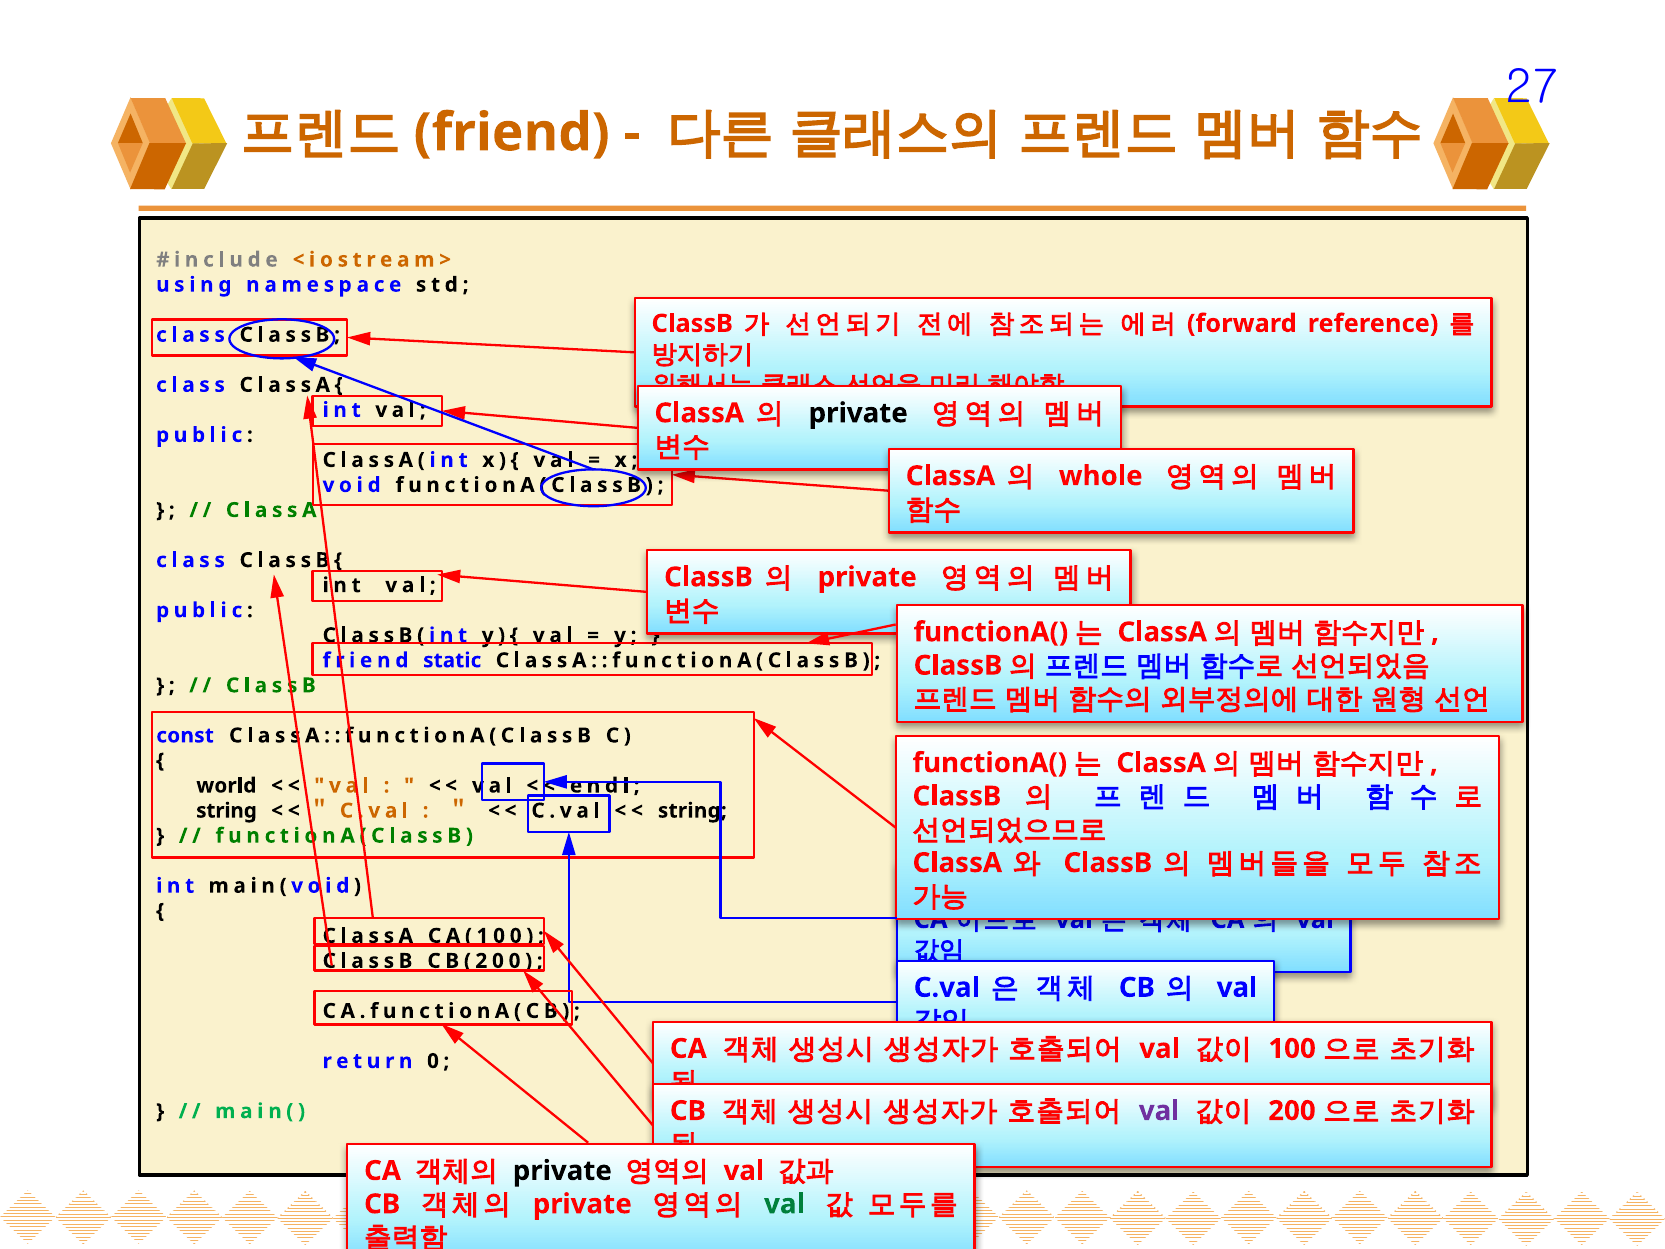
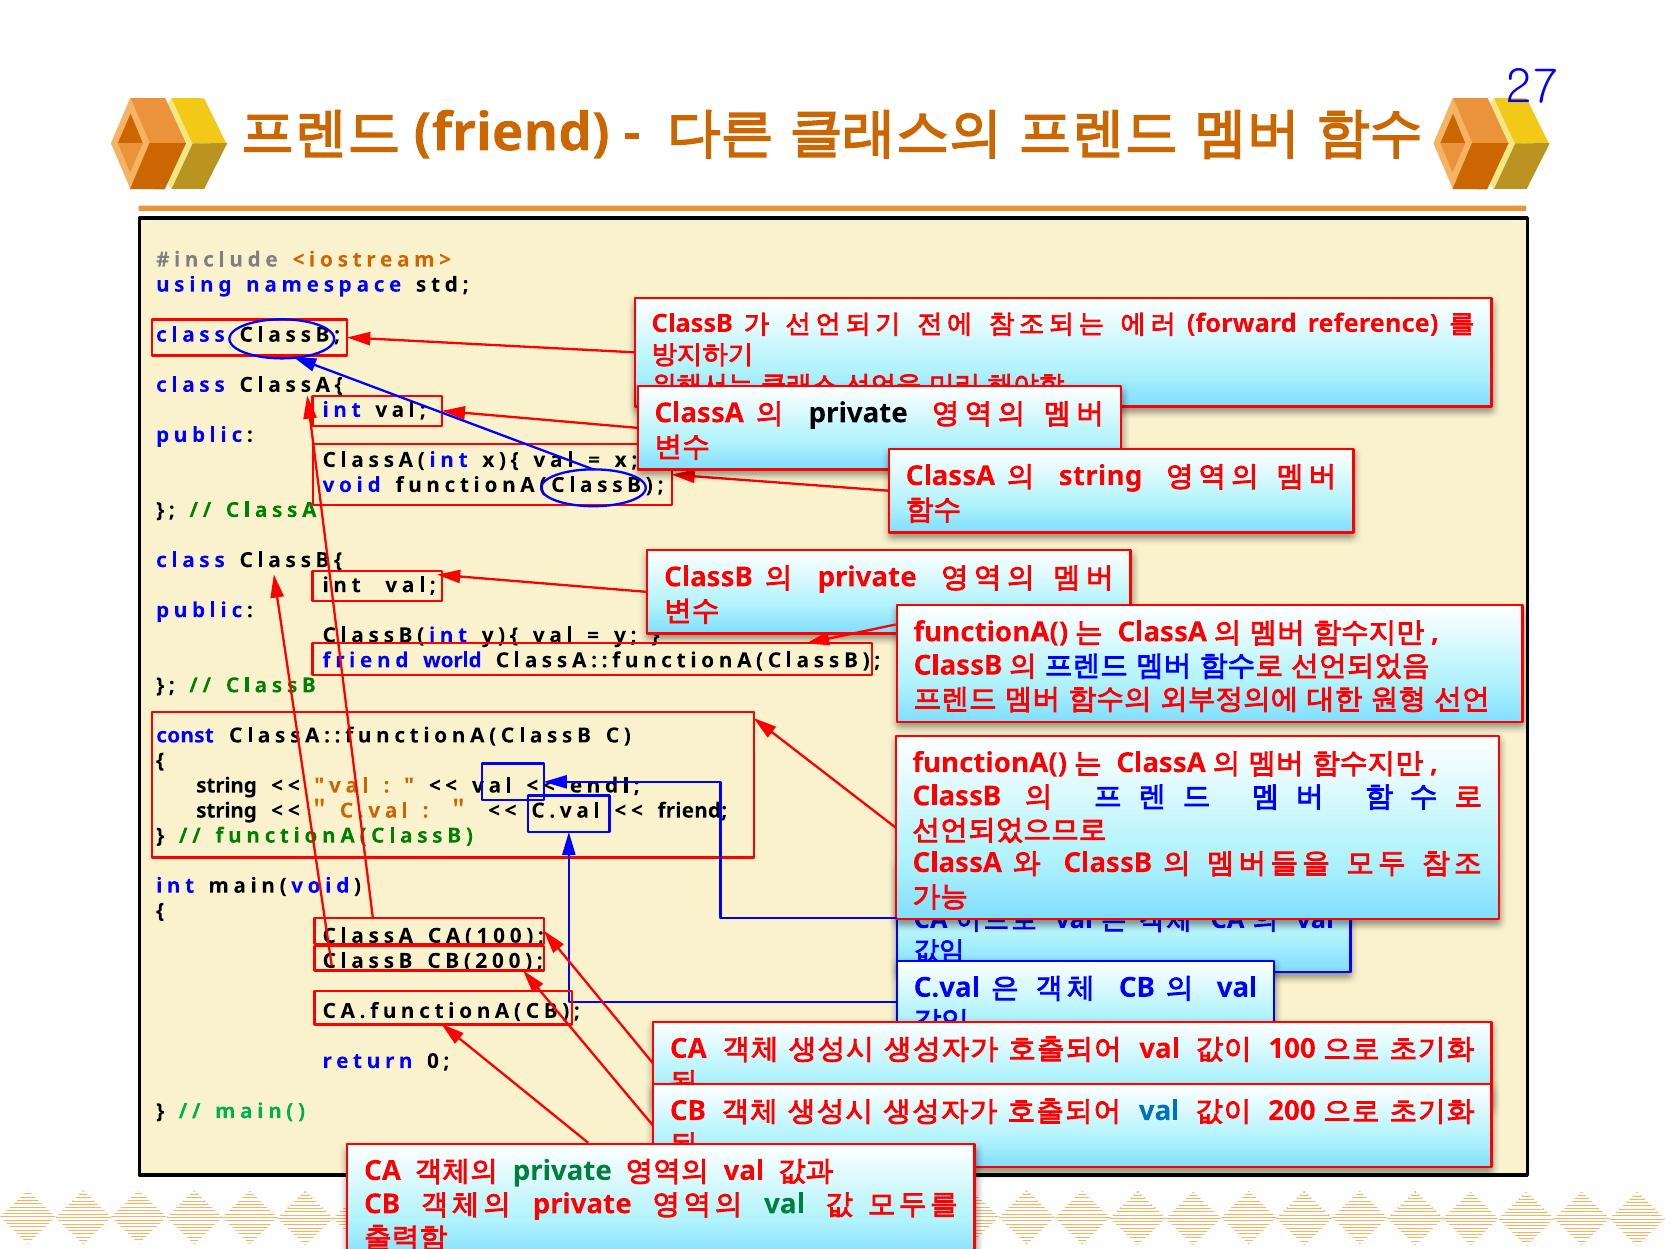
whole at (1101, 476): whole -> string
static: static -> world
world at (226, 786): world -> string
string at (692, 811): string -> friend
val at (1159, 1111) colour: purple -> blue
private at (562, 1171) colour: black -> green
